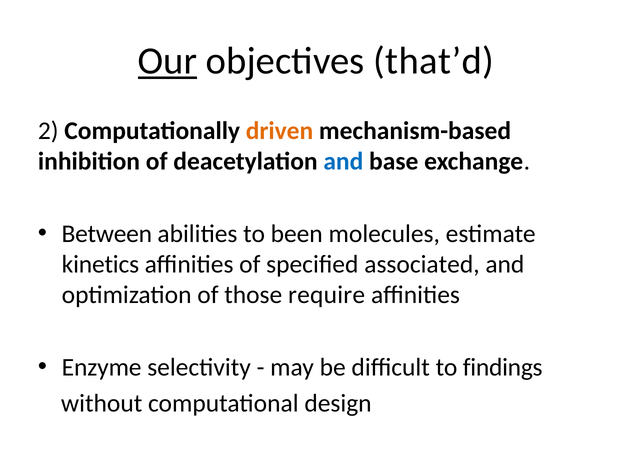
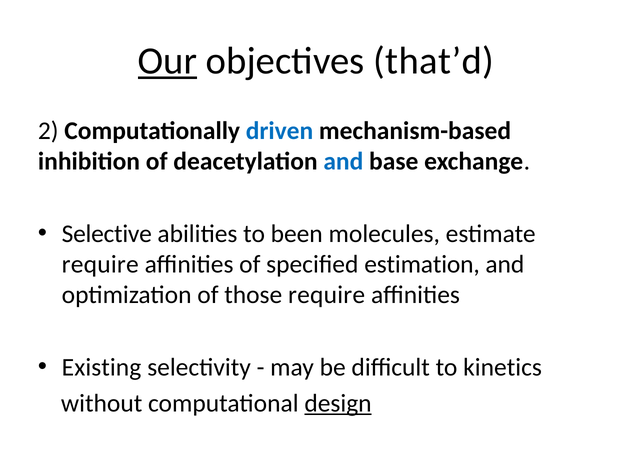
driven colour: orange -> blue
Between: Between -> Selective
kinetics at (100, 265): kinetics -> require
associated: associated -> estimation
Enzyme: Enzyme -> Existing
findings: findings -> kinetics
design underline: none -> present
